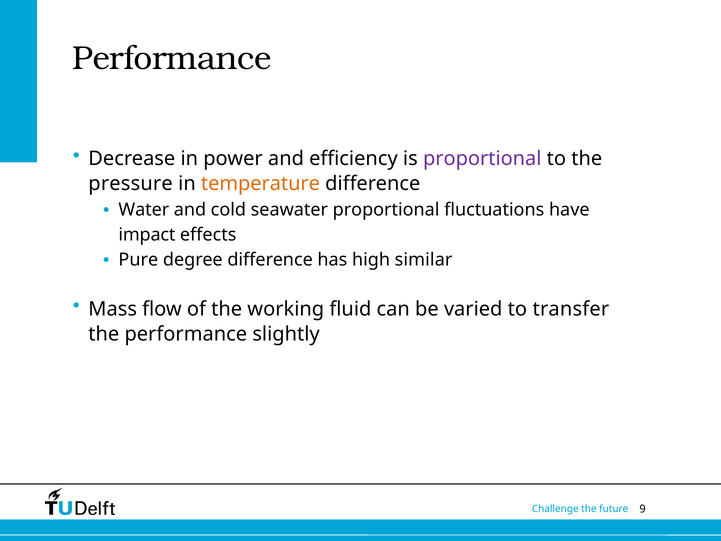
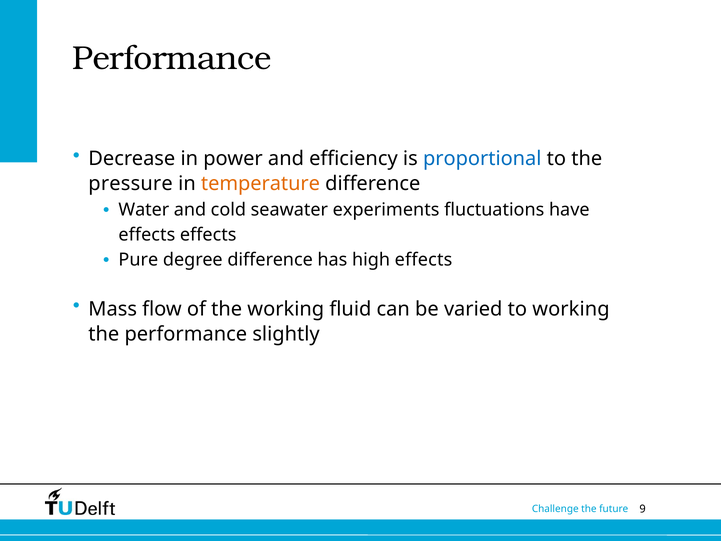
proportional at (482, 159) colour: purple -> blue
seawater proportional: proportional -> experiments
impact at (147, 235): impact -> effects
high similar: similar -> effects
to transfer: transfer -> working
